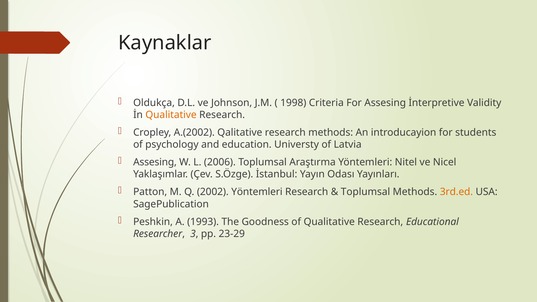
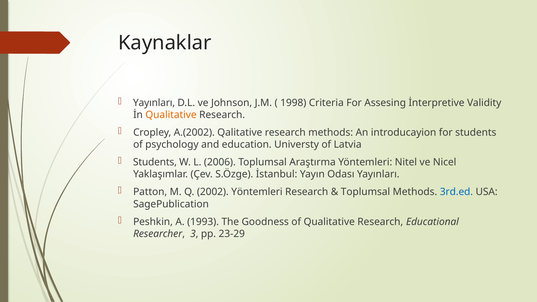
Oldukça at (154, 103): Oldukça -> Yayınları
Assesing at (155, 162): Assesing -> Students
3rd.ed colour: orange -> blue
